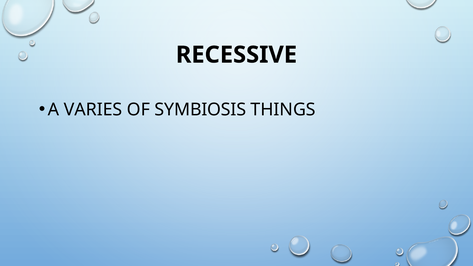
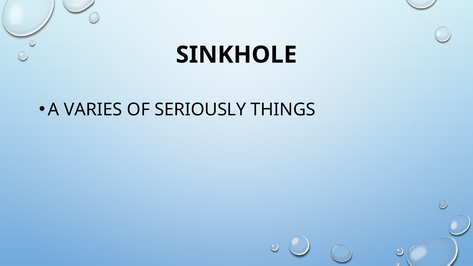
RECESSIVE: RECESSIVE -> SINKHOLE
SYMBIOSIS: SYMBIOSIS -> SERIOUSLY
